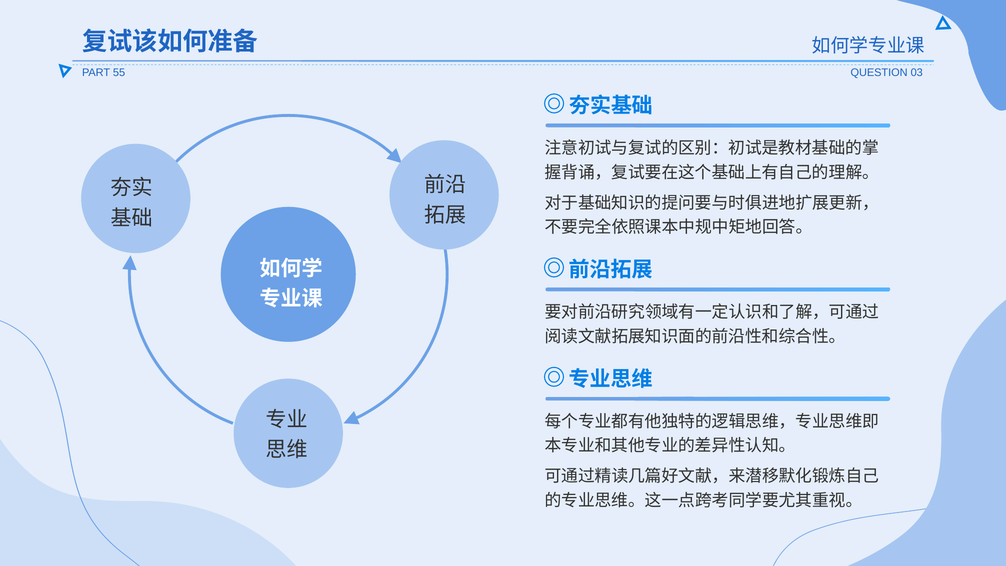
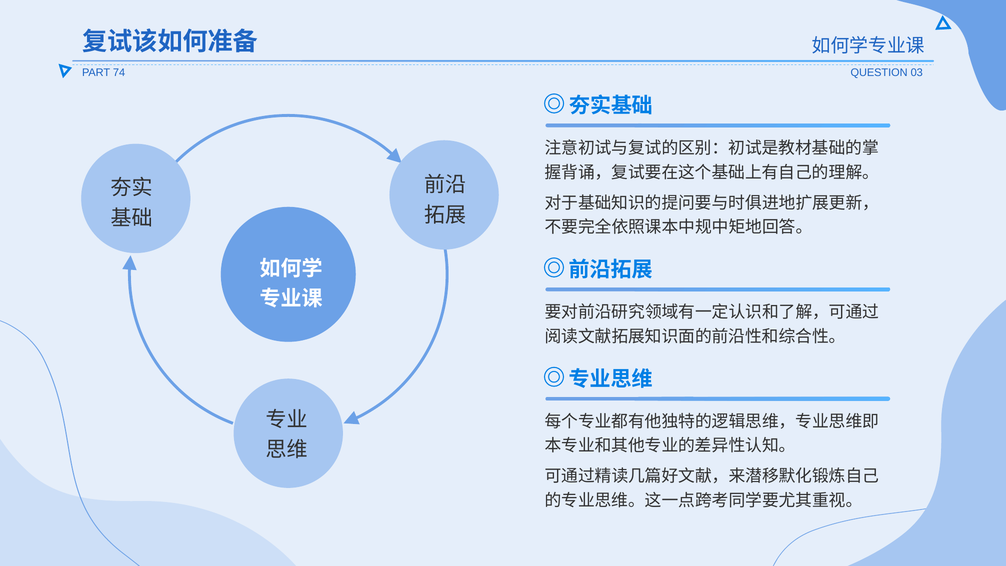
55: 55 -> 74
